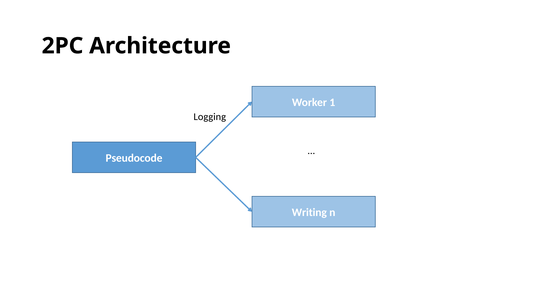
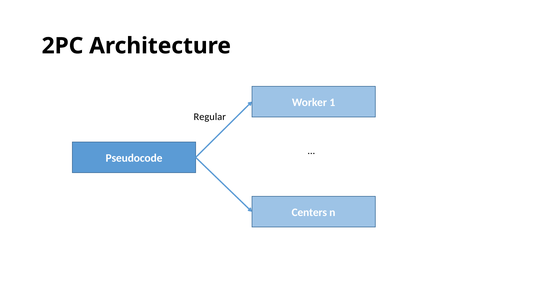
Logging: Logging -> Regular
Writing: Writing -> Centers
